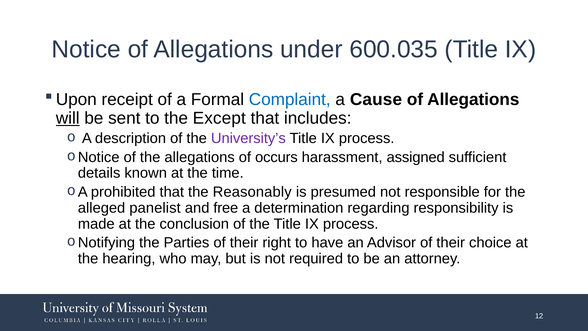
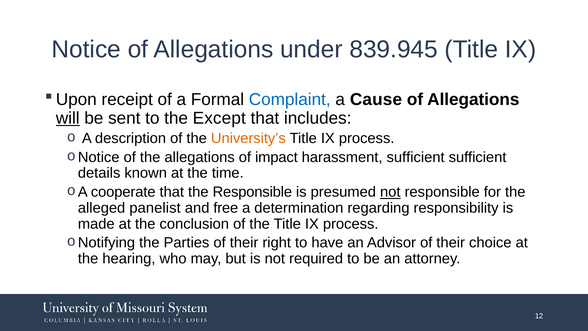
600.035: 600.035 -> 839.945
University’s colour: purple -> orange
occurs: occurs -> impact
harassment assigned: assigned -> sufficient
prohibited: prohibited -> cooperate
the Reasonably: Reasonably -> Responsible
not at (390, 192) underline: none -> present
